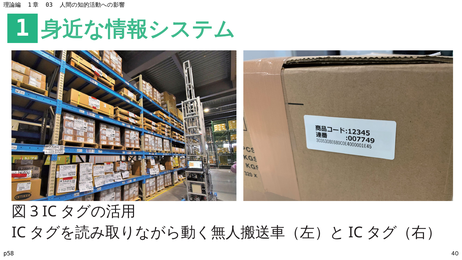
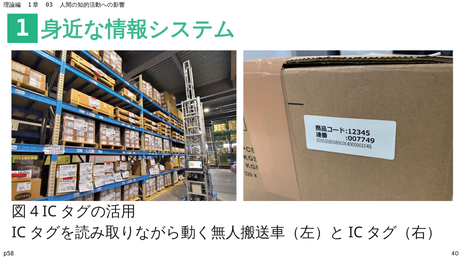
3: 3 -> 4
